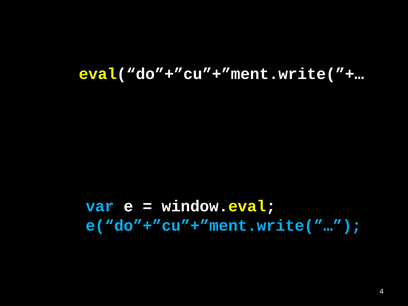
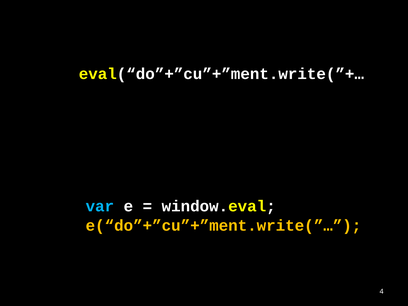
e(“do”+”cu”+”ment.write(”… colour: light blue -> yellow
